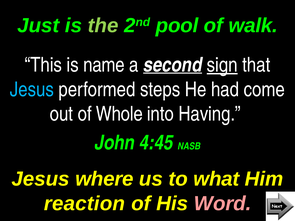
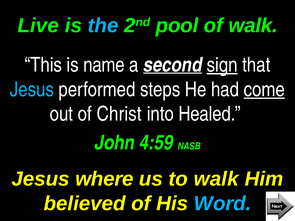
Just: Just -> Live
the colour: light green -> light blue
come underline: none -> present
Whole: Whole -> Christ
Having: Having -> Healed
4:45: 4:45 -> 4:59
to what: what -> walk
reaction: reaction -> believed
Word colour: pink -> light blue
